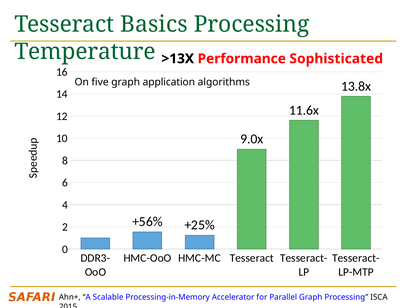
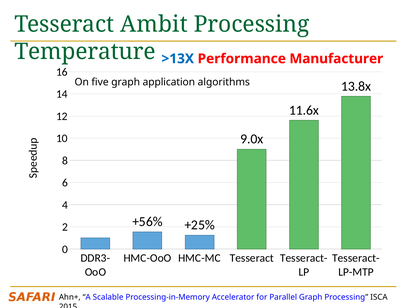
Basics: Basics -> Ambit
>13X colour: black -> blue
Sophisticated: Sophisticated -> Manufacturer
